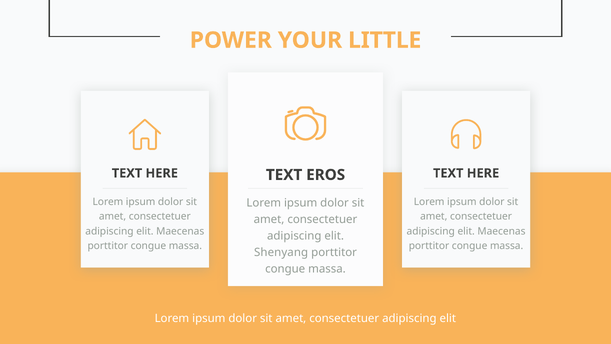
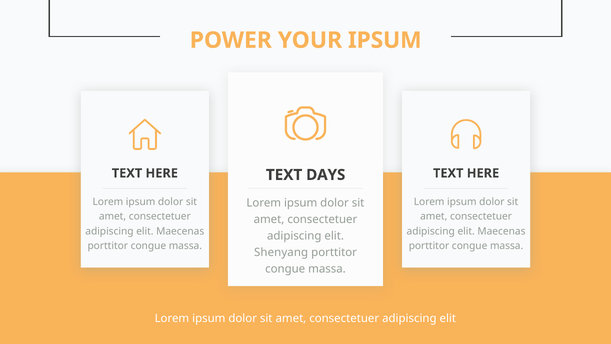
YOUR LITTLE: LITTLE -> IPSUM
EROS: EROS -> DAYS
